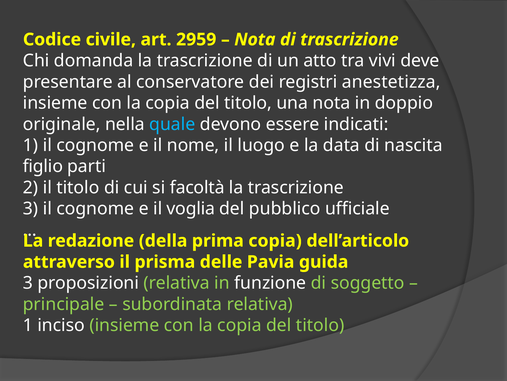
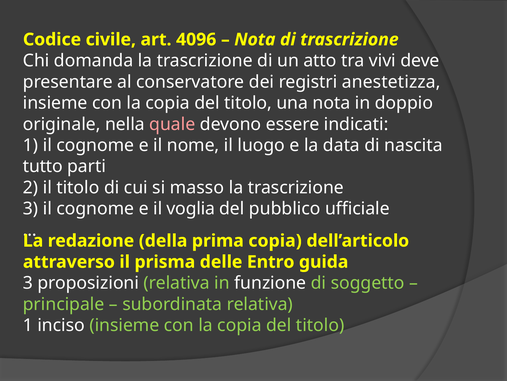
2959: 2959 -> 4096
quale colour: light blue -> pink
figlio: figlio -> tutto
facoltà: facoltà -> masso
Pavia: Pavia -> Entro
